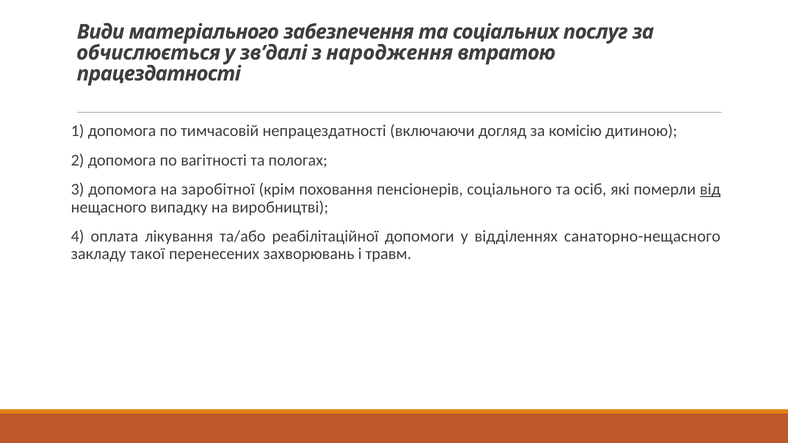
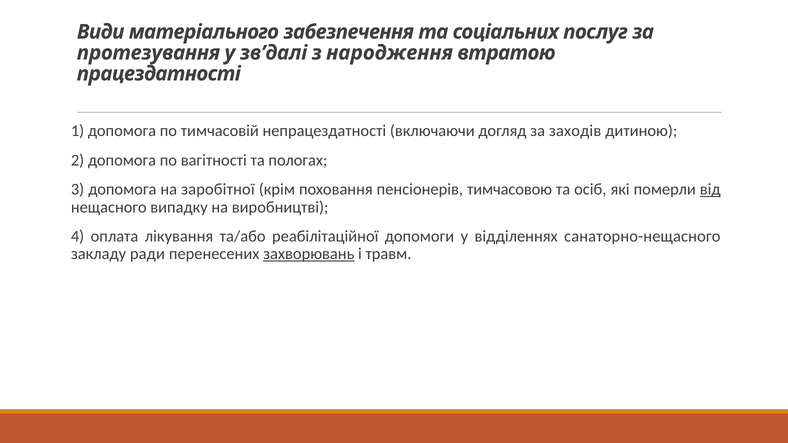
обчислюється: обчислюється -> протезування
комісію: комісію -> заходів
соціального: соціального -> тимчасовою
такої: такої -> ради
захворювань underline: none -> present
